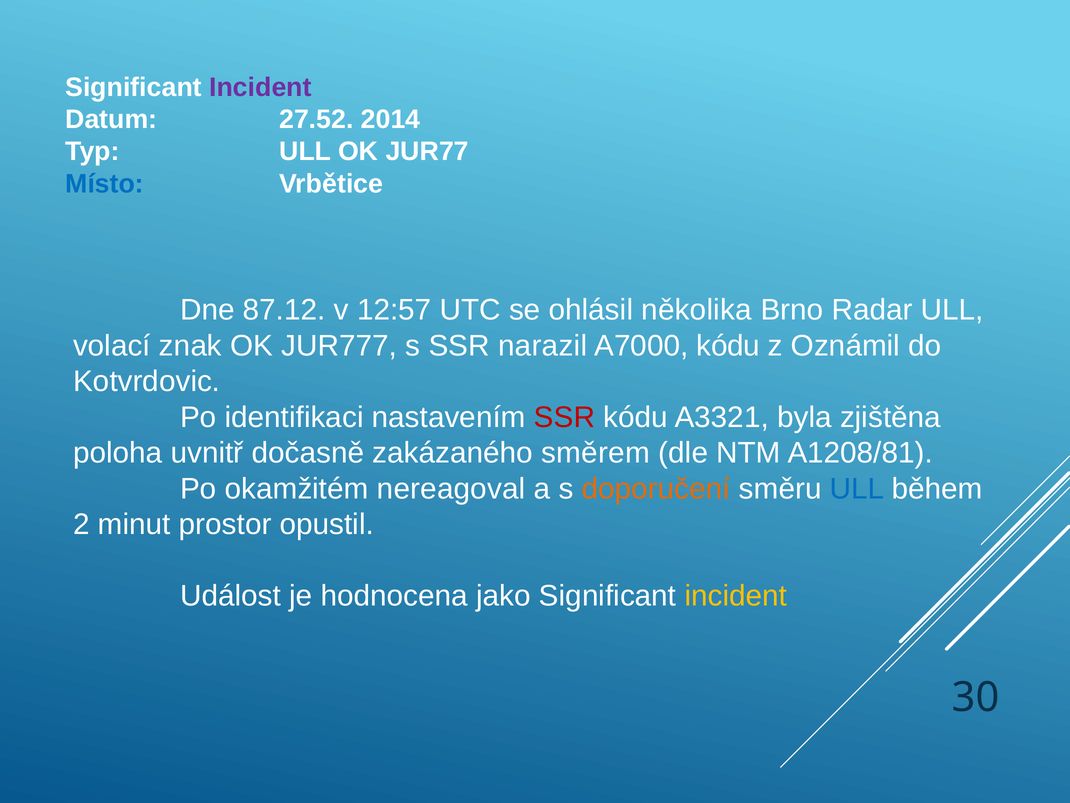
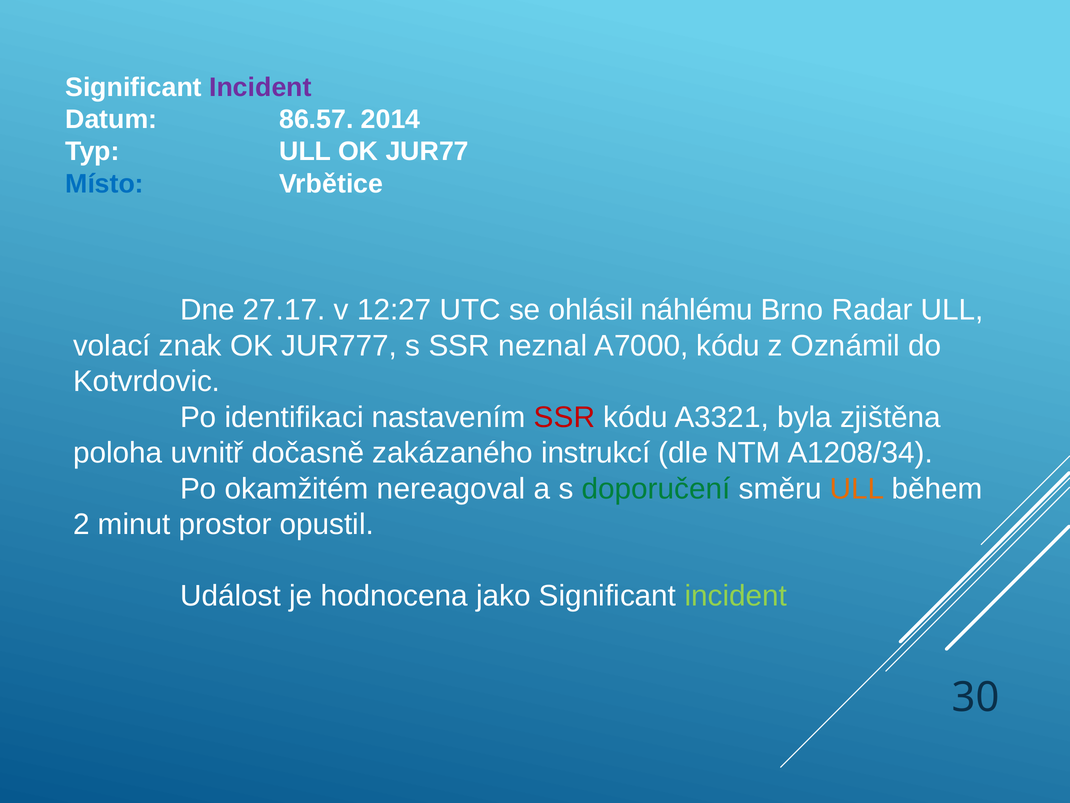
27.52: 27.52 -> 86.57
87.12: 87.12 -> 27.17
12:57: 12:57 -> 12:27
několika: několika -> náhlému
narazil: narazil -> neznal
směrem: směrem -> instrukcí
A1208/81: A1208/81 -> A1208/34
doporučení colour: orange -> green
ULL at (857, 489) colour: blue -> orange
incident at (736, 596) colour: yellow -> light green
